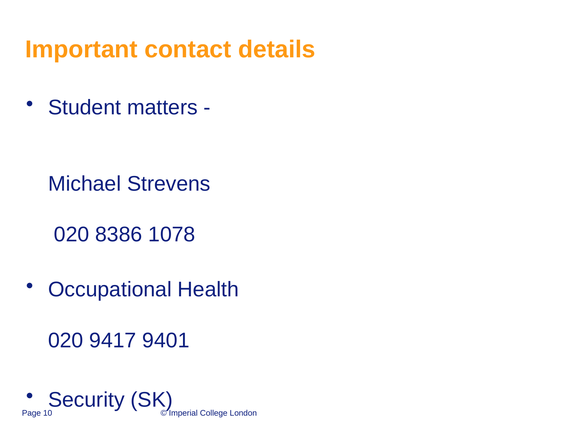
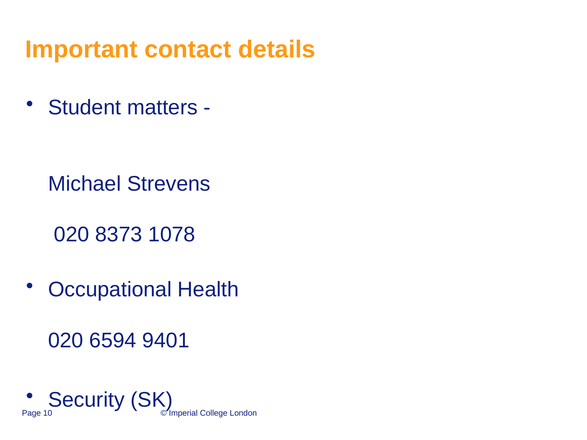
8386: 8386 -> 8373
9417: 9417 -> 6594
